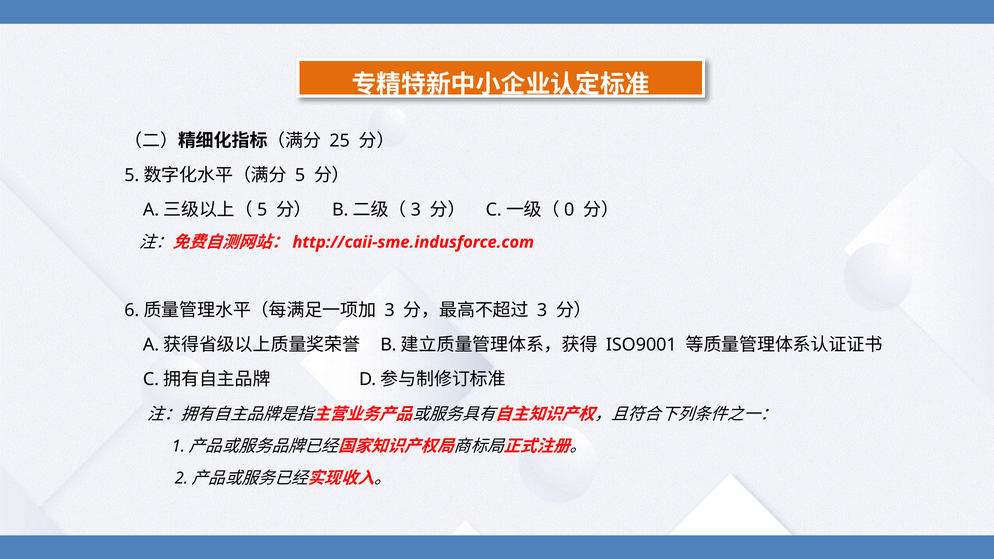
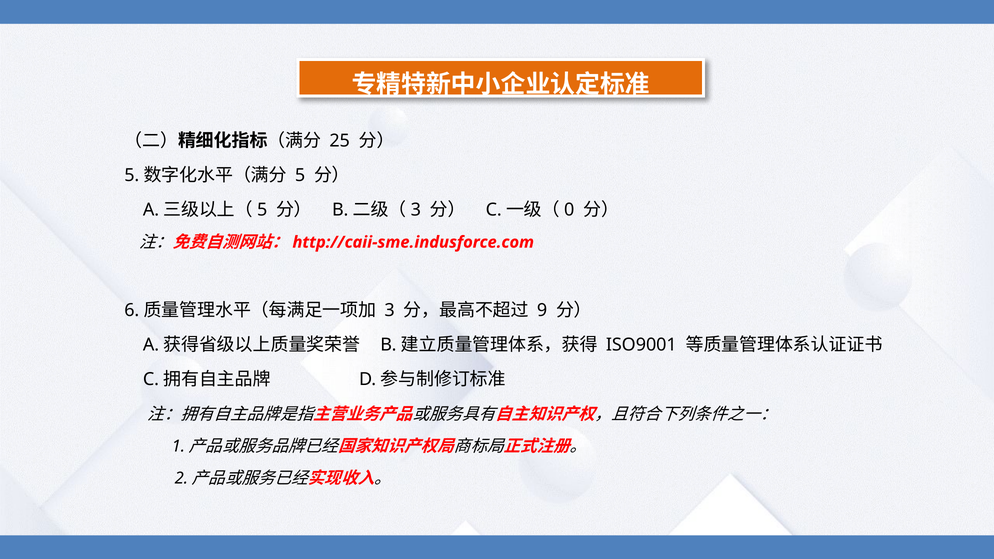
3 at (542, 311): 3 -> 9
